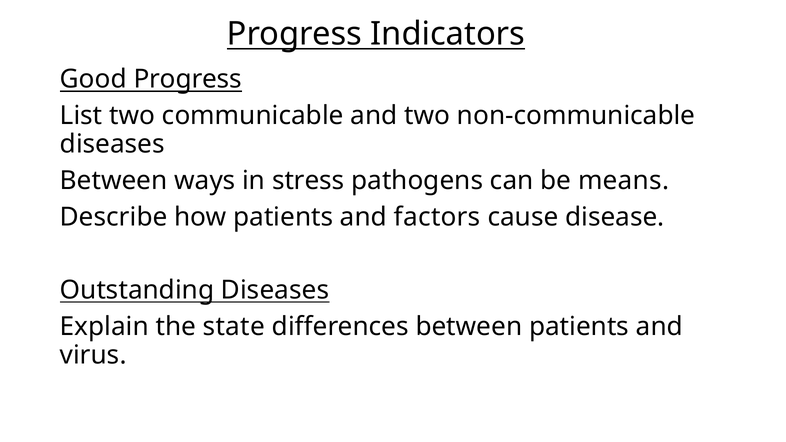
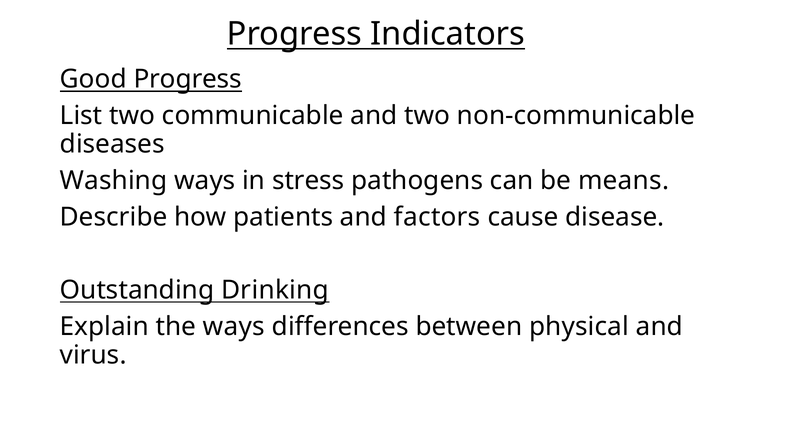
Between at (114, 181): Between -> Washing
Outstanding Diseases: Diseases -> Drinking
the state: state -> ways
between patients: patients -> physical
